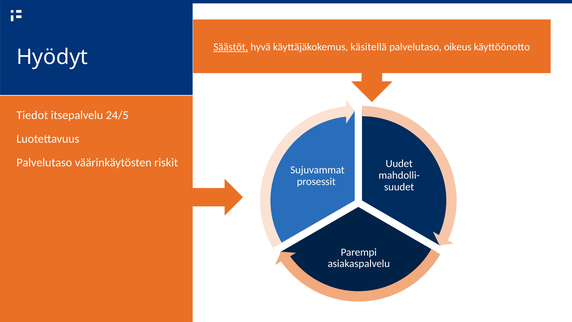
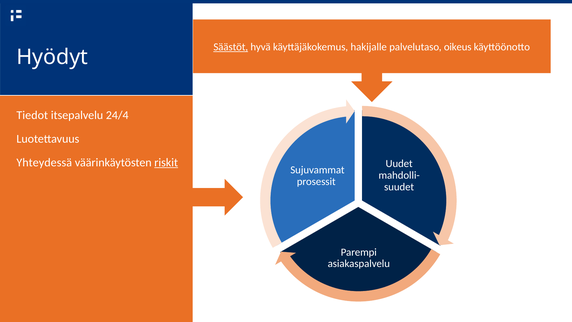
käsitellä: käsitellä -> hakijalle
24/5: 24/5 -> 24/4
Palvelutaso at (44, 162): Palvelutaso -> Yhteydessä
riskit underline: none -> present
